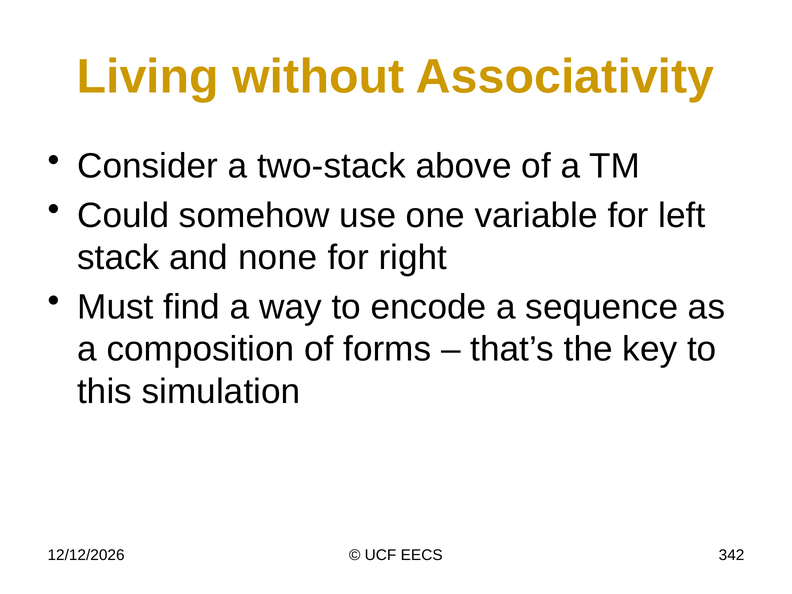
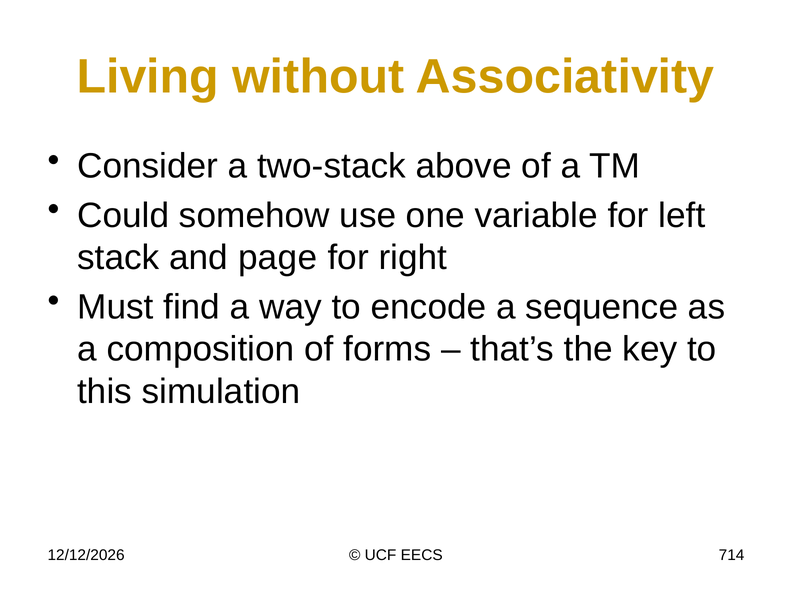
none: none -> page
342: 342 -> 714
